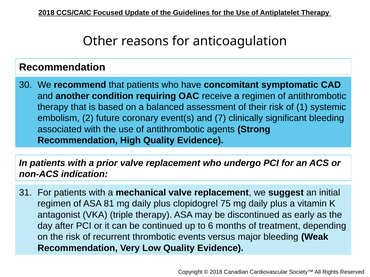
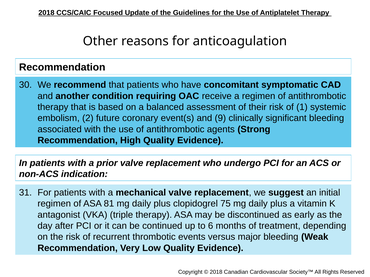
7: 7 -> 9
